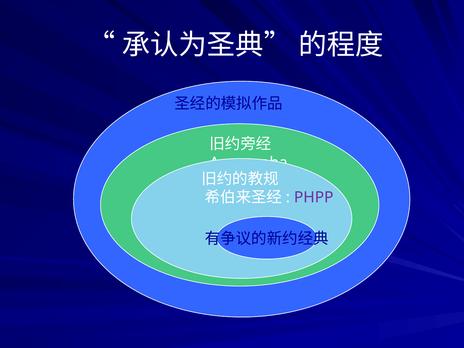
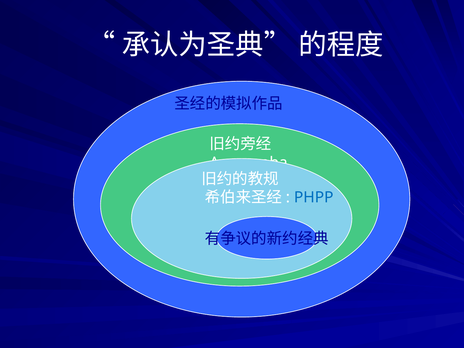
PHPP colour: purple -> blue
